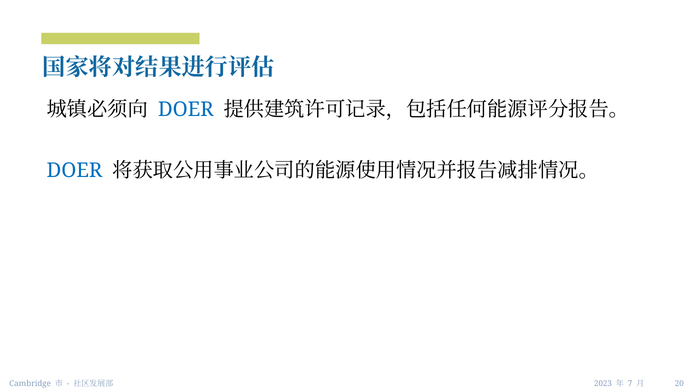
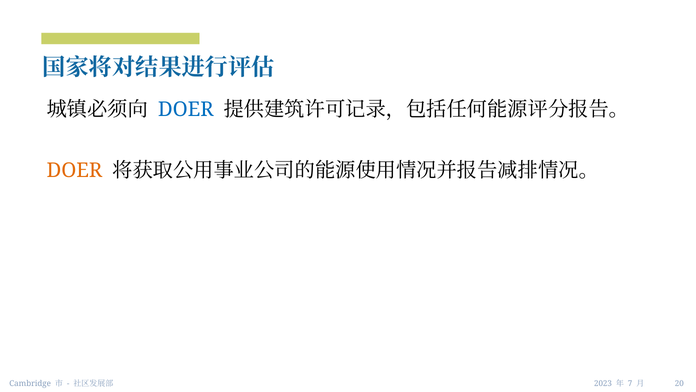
DOER at (74, 170) colour: blue -> orange
